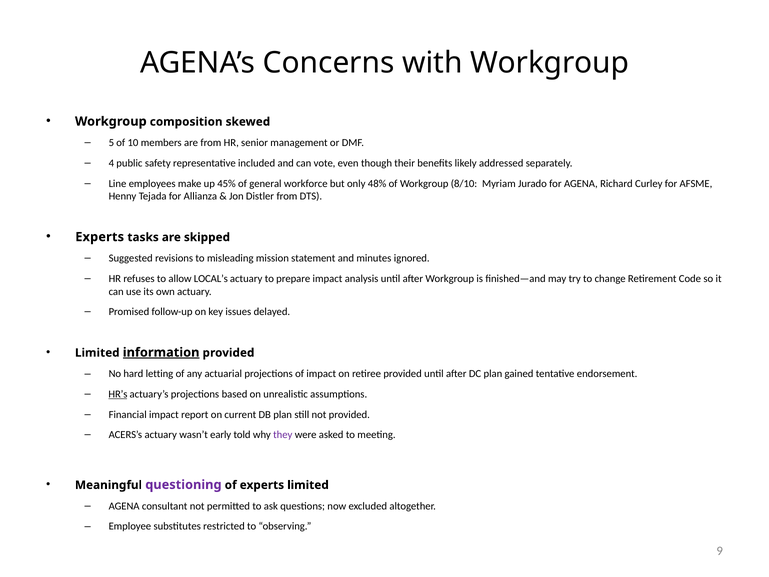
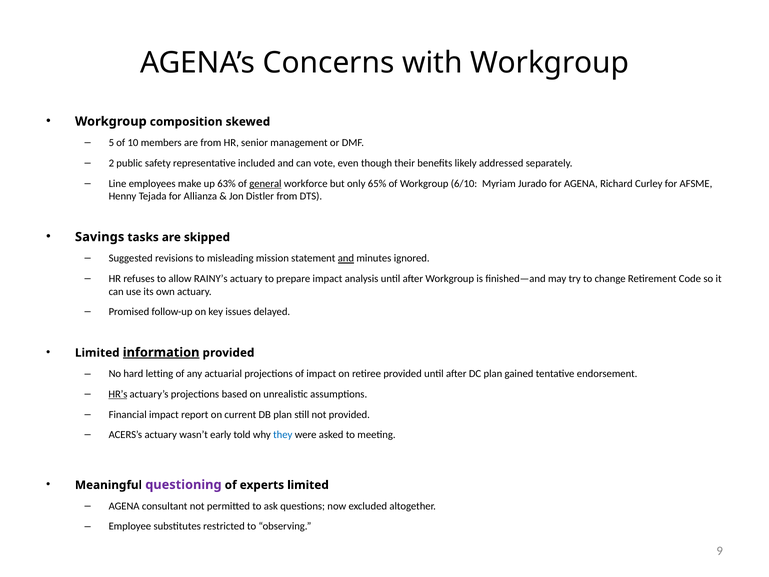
4: 4 -> 2
45%: 45% -> 63%
general underline: none -> present
48%: 48% -> 65%
8/10: 8/10 -> 6/10
Experts at (100, 237): Experts -> Savings
and at (346, 258) underline: none -> present
LOCAL’s: LOCAL’s -> RAINY’s
they colour: purple -> blue
